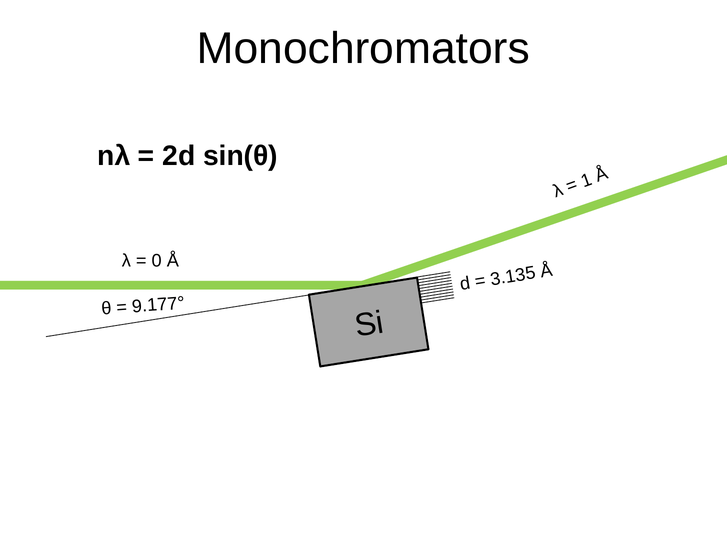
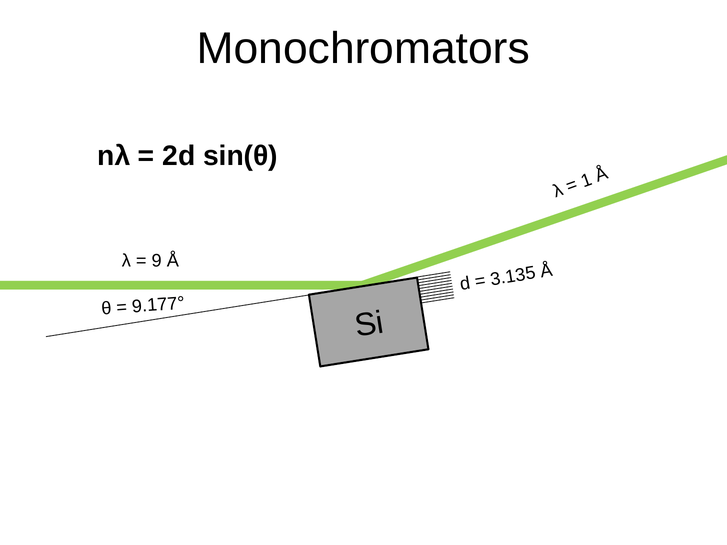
0: 0 -> 9
